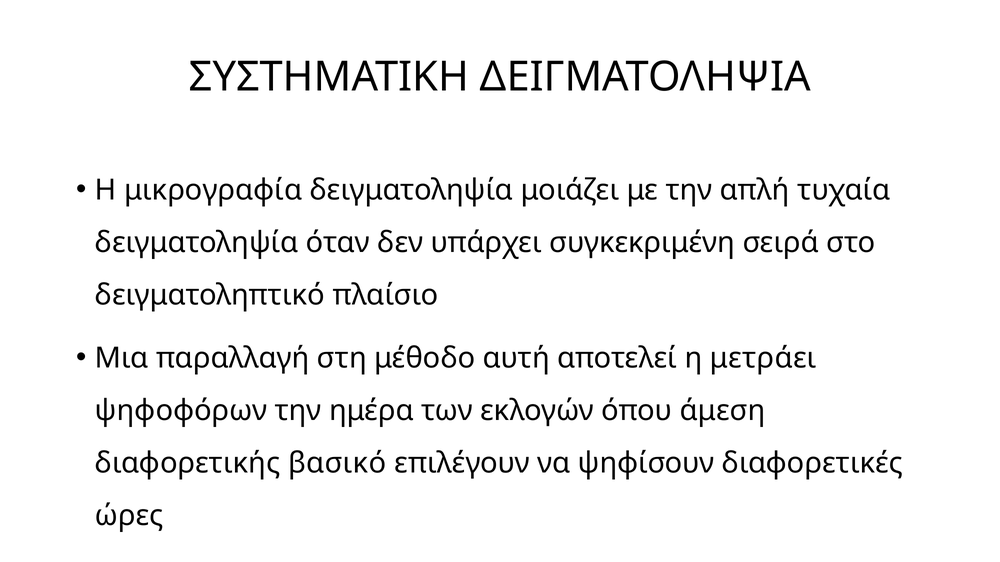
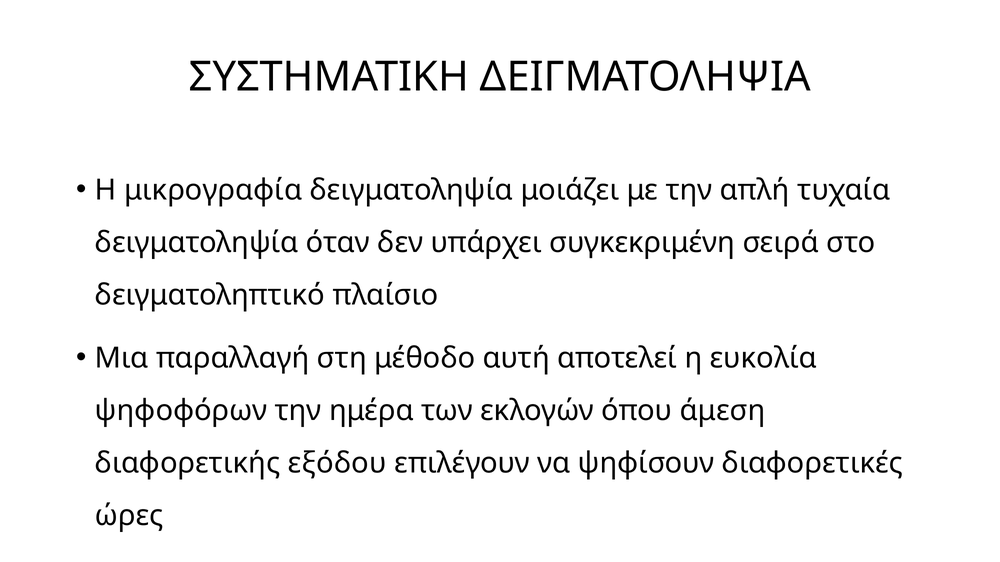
μετράει: μετράει -> ευκολία
βασικό: βασικό -> εξόδου
